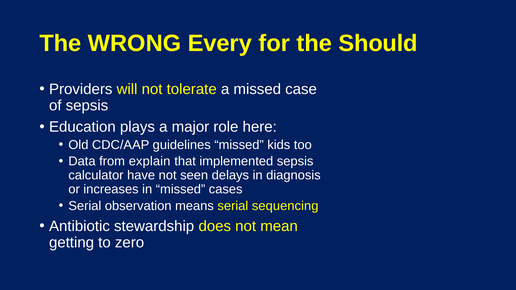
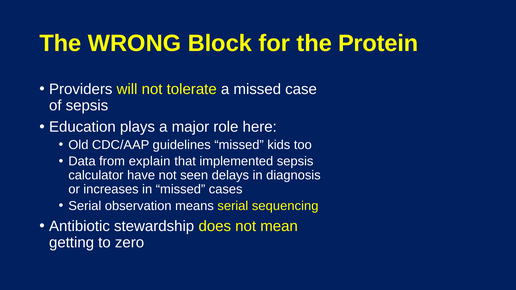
Every: Every -> Block
Should: Should -> Protein
